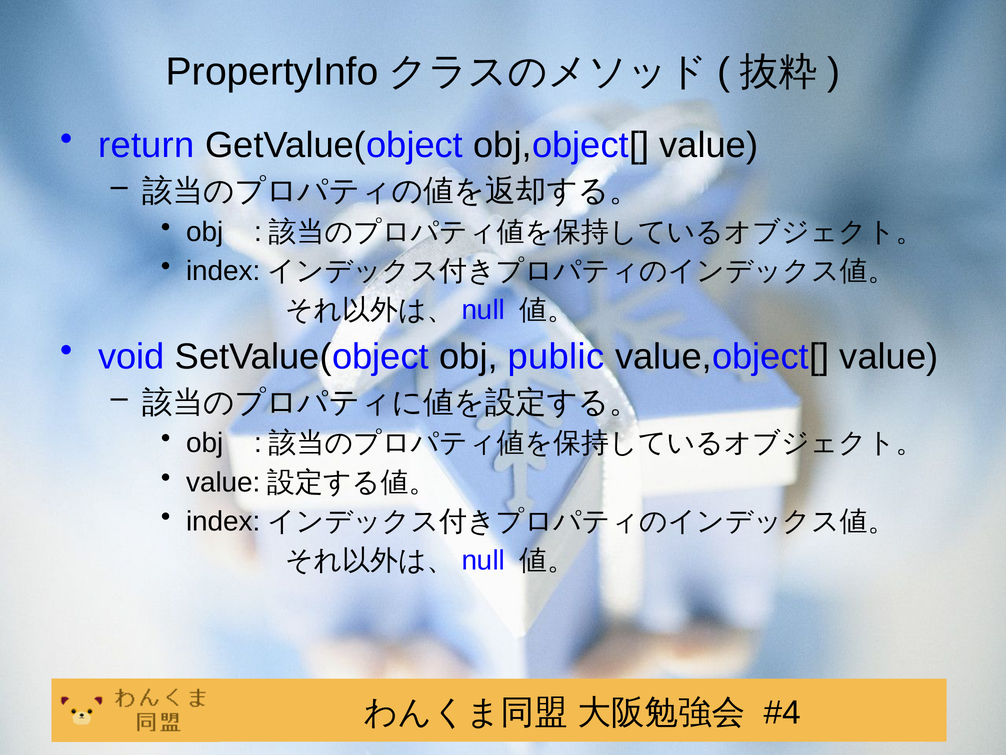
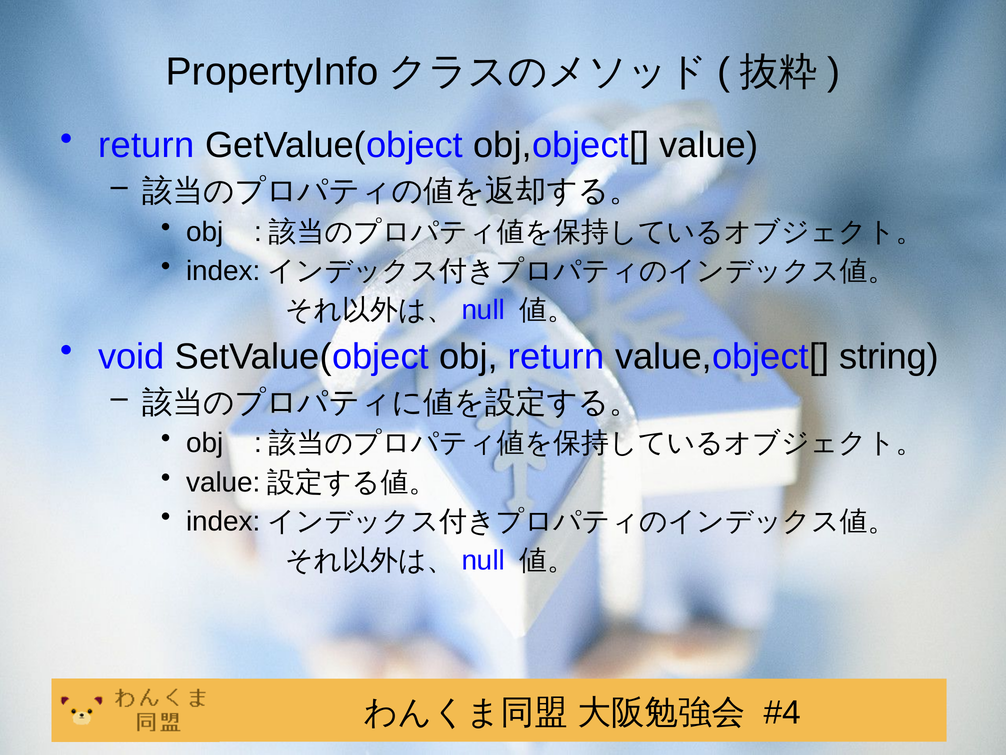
obj public: public -> return
value,object[ value: value -> string
